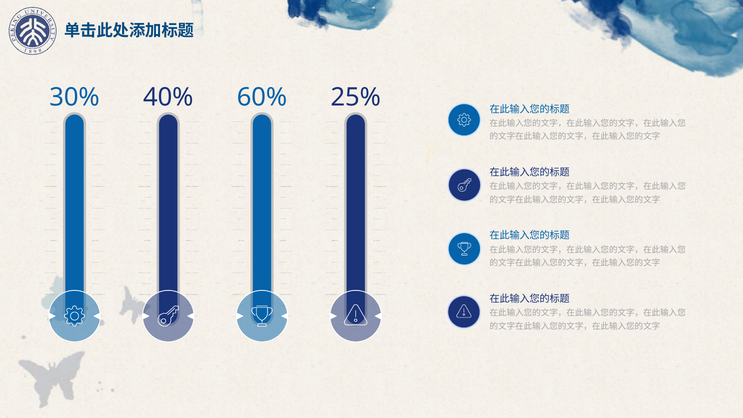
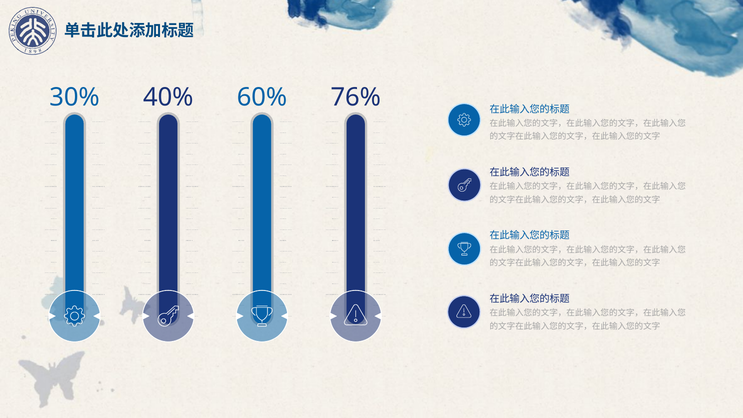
25%: 25% -> 76%
